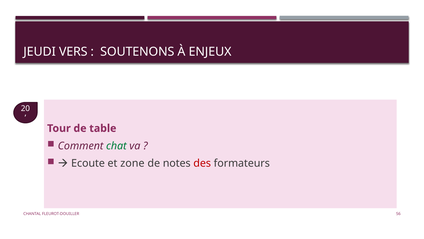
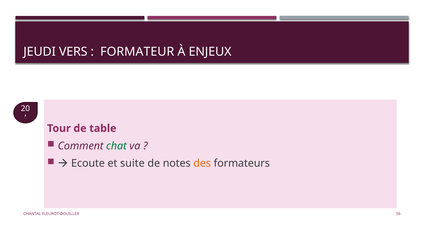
SOUTENONS: SOUTENONS -> FORMATEUR
zone: zone -> suite
des colour: red -> orange
